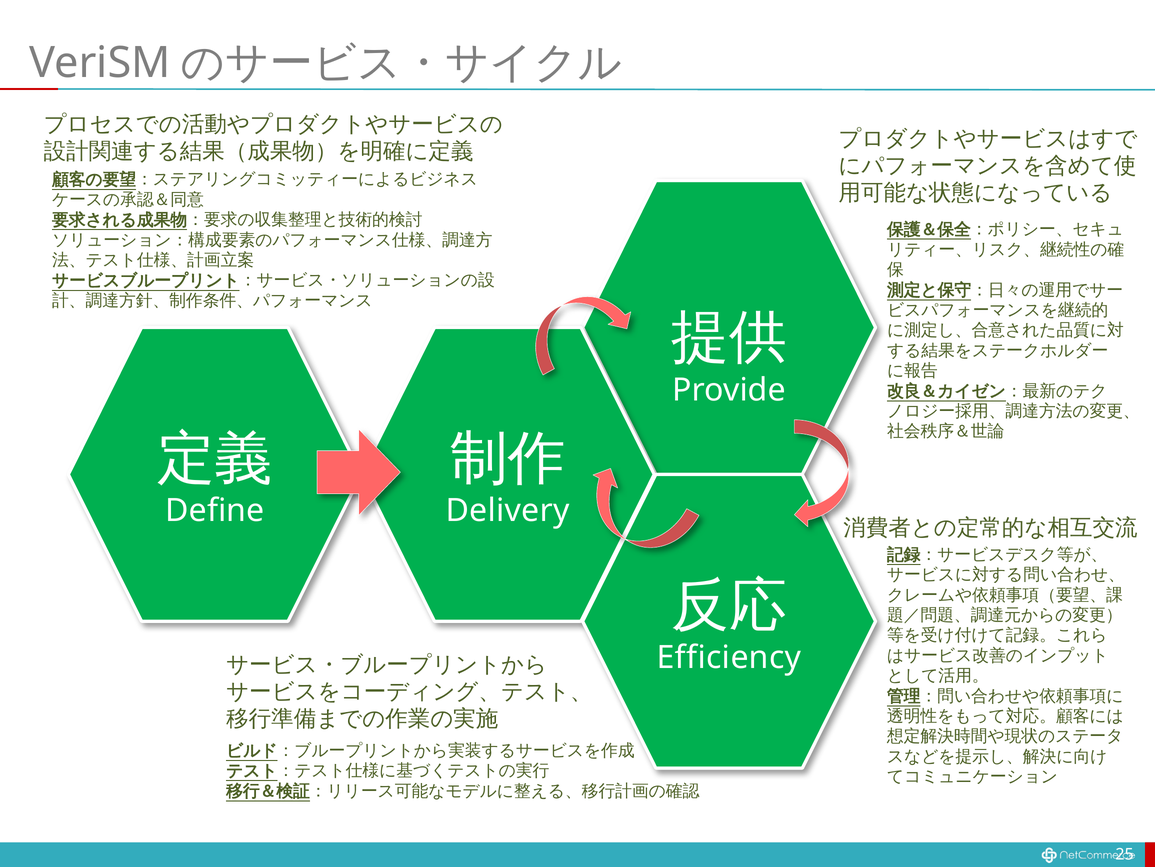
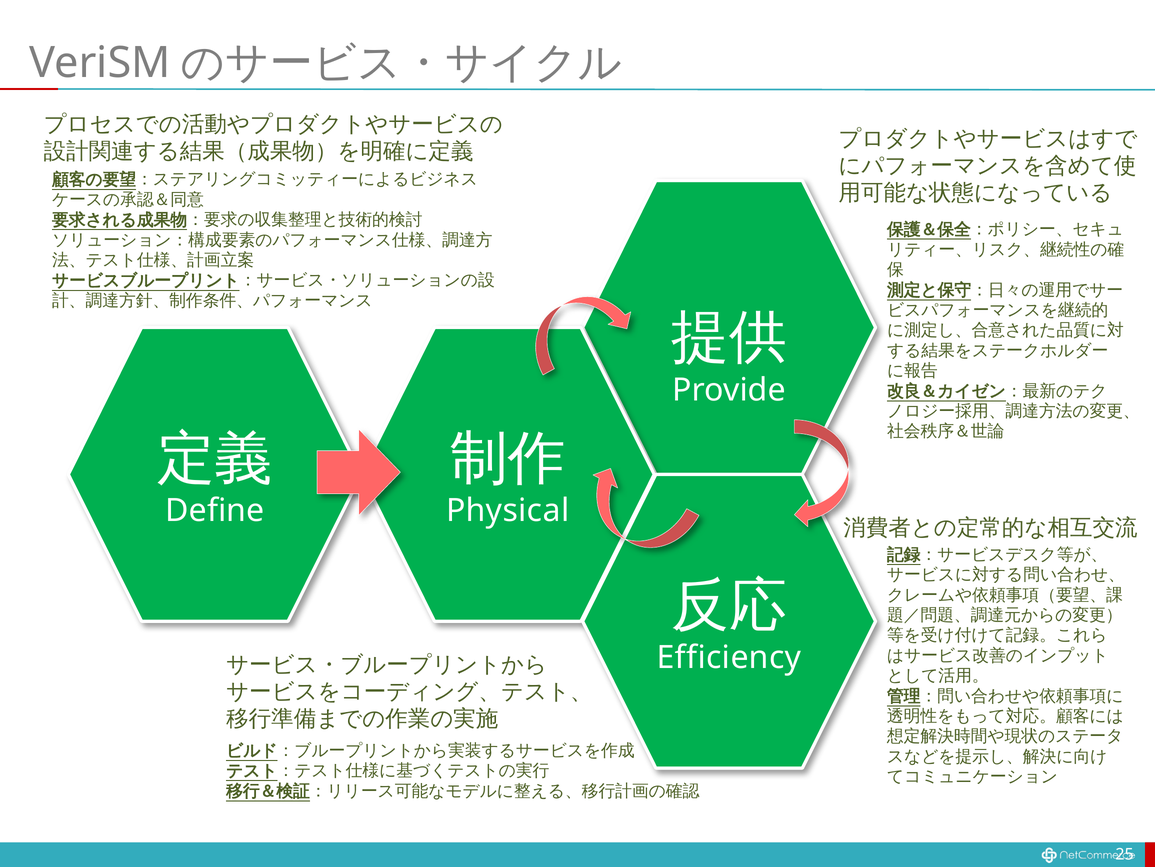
Delivery: Delivery -> Physical
